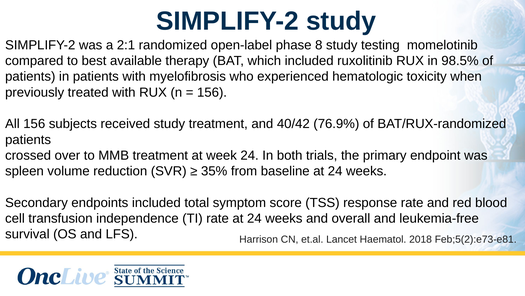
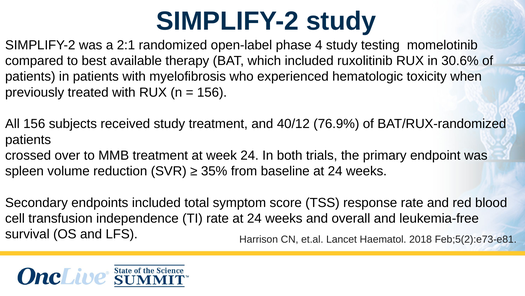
8: 8 -> 4
98.5%: 98.5% -> 30.6%
40/42: 40/42 -> 40/12
